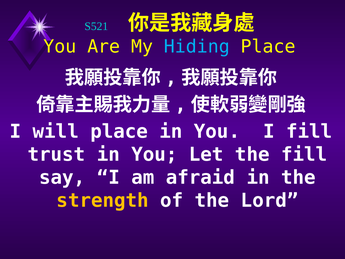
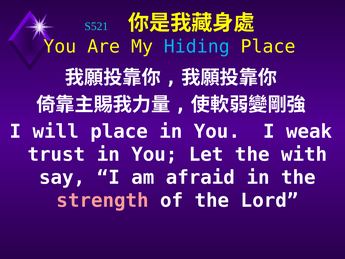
I fill: fill -> weak
the fill: fill -> with
strength colour: yellow -> pink
